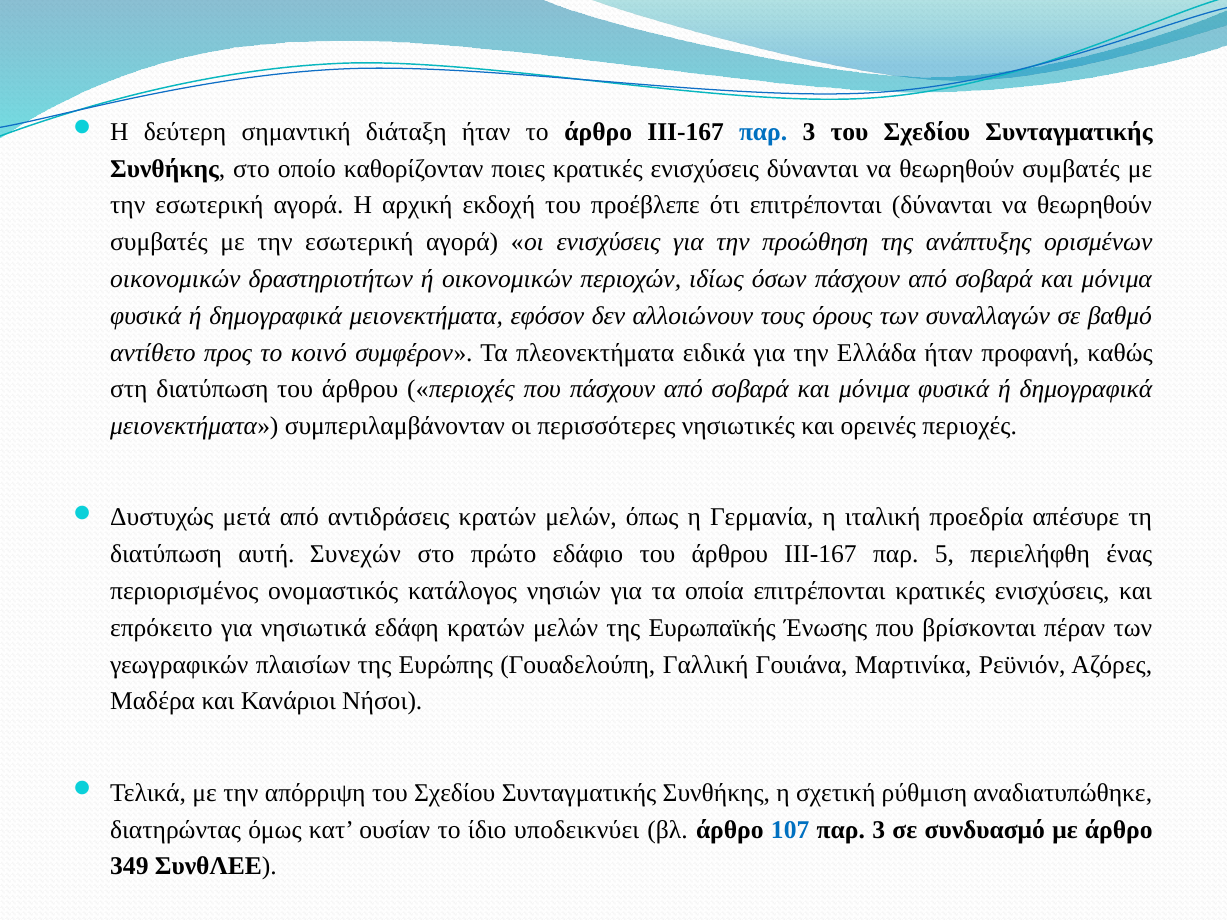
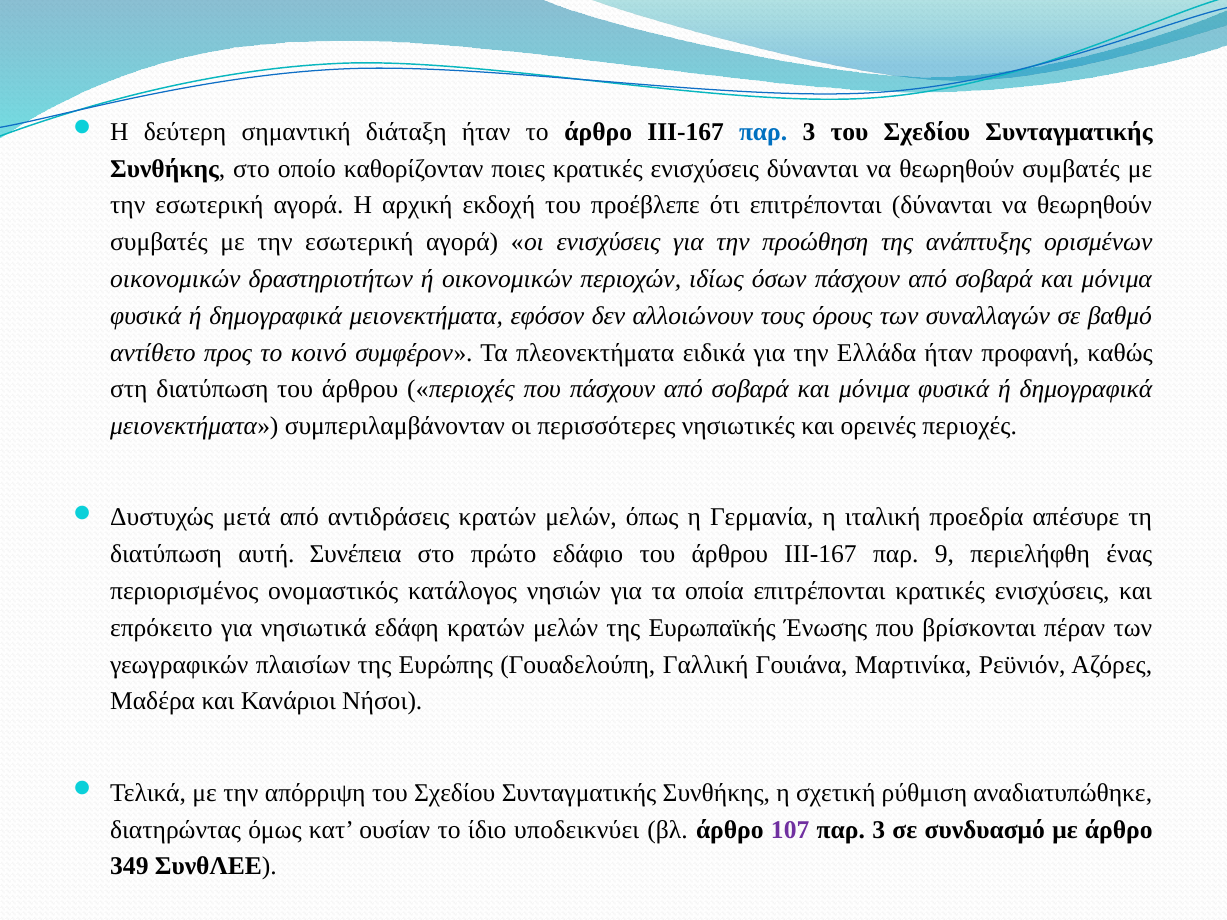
Συνεχών: Συνεχών -> Συνέπεια
5: 5 -> 9
107 colour: blue -> purple
